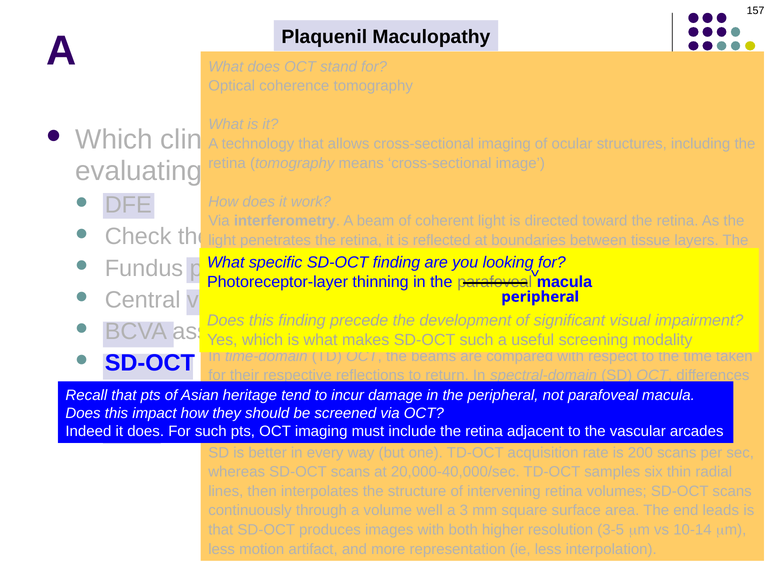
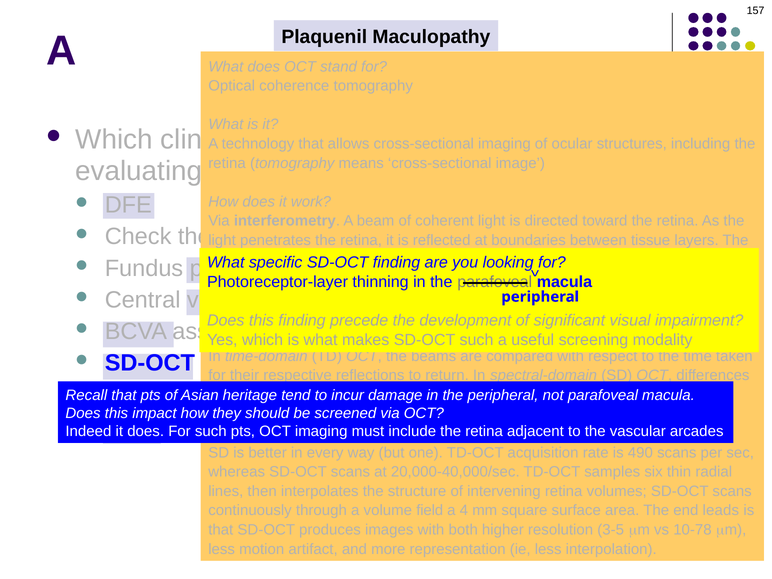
200: 200 -> 490
volume well: well -> field
3: 3 -> 4
10-14: 10-14 -> 10-78
